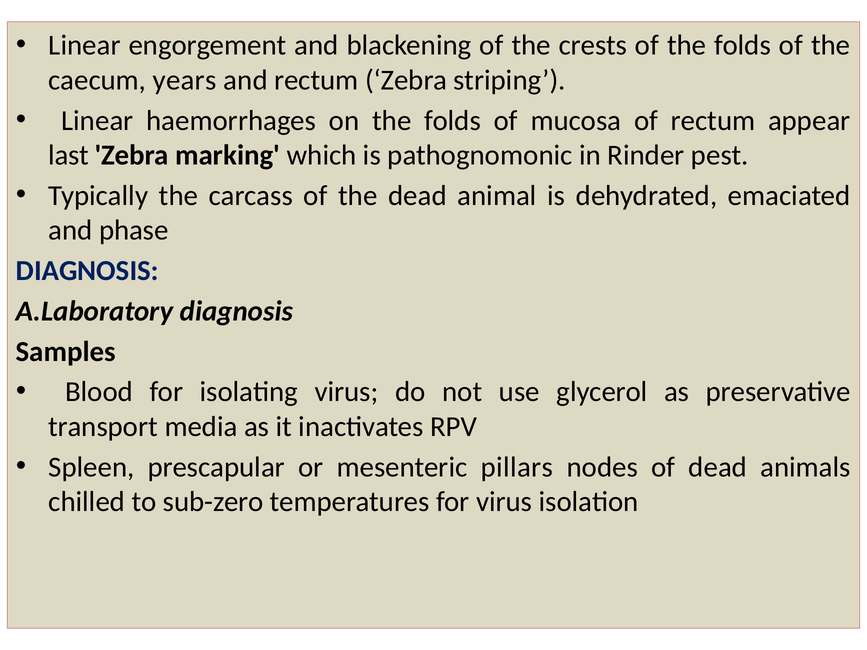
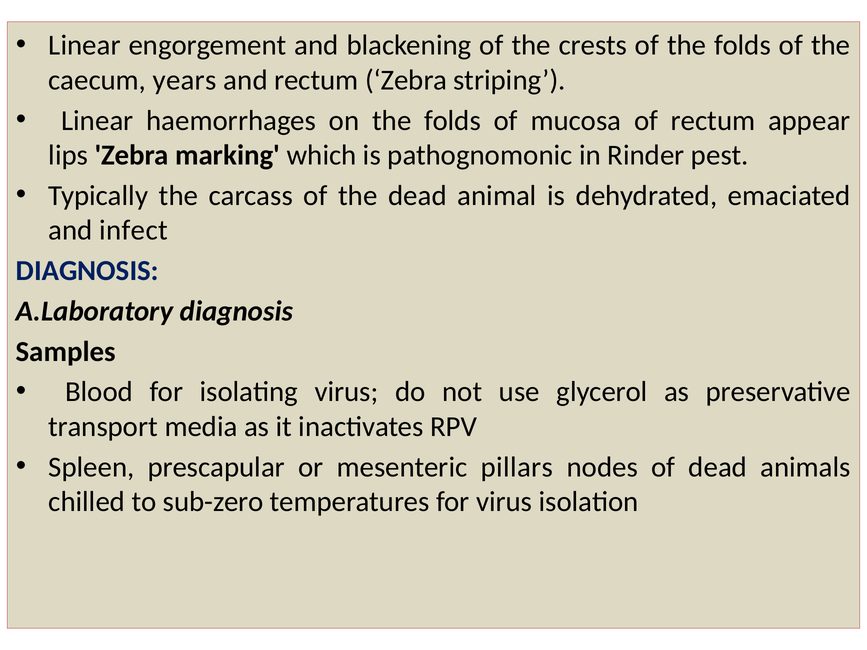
last: last -> lips
phase: phase -> infect
